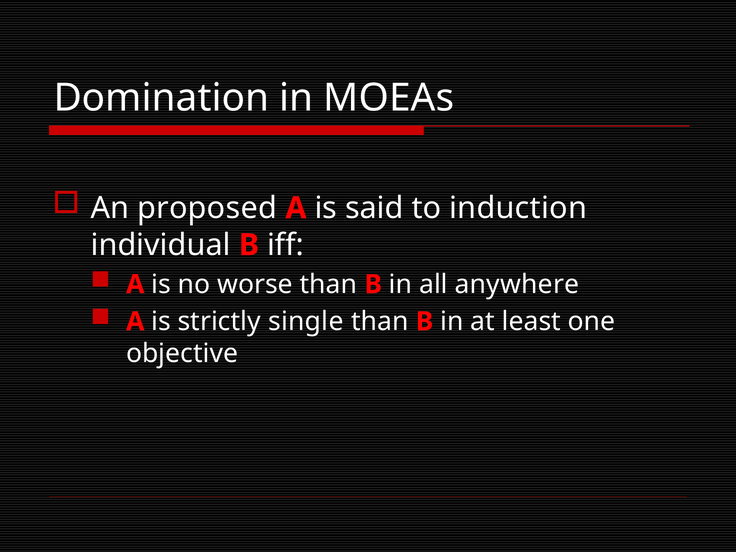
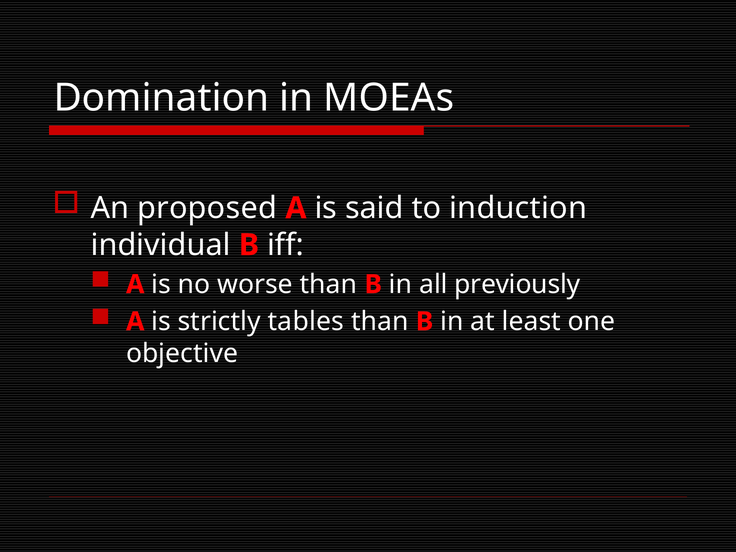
anywhere: anywhere -> previously
single: single -> tables
